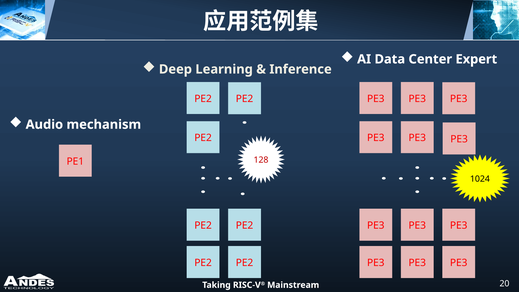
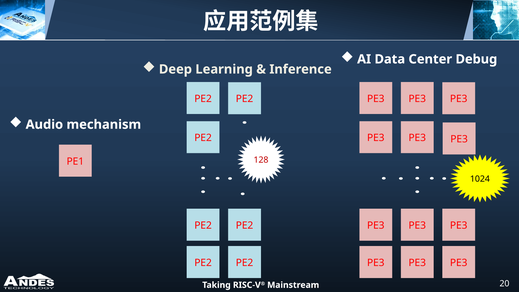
Expert: Expert -> Debug
